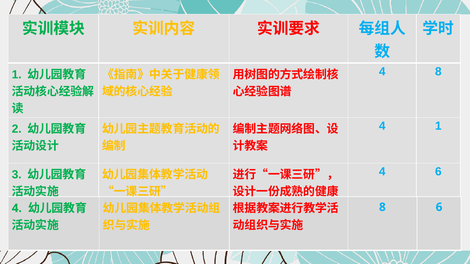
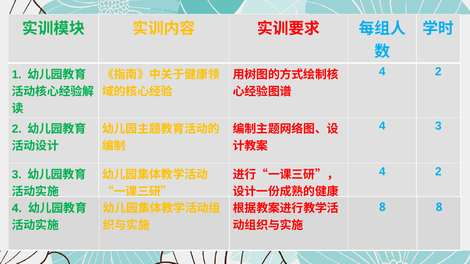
8 at (438, 72): 8 -> 2
4 1: 1 -> 3
6 at (438, 172): 6 -> 2
8 6: 6 -> 8
